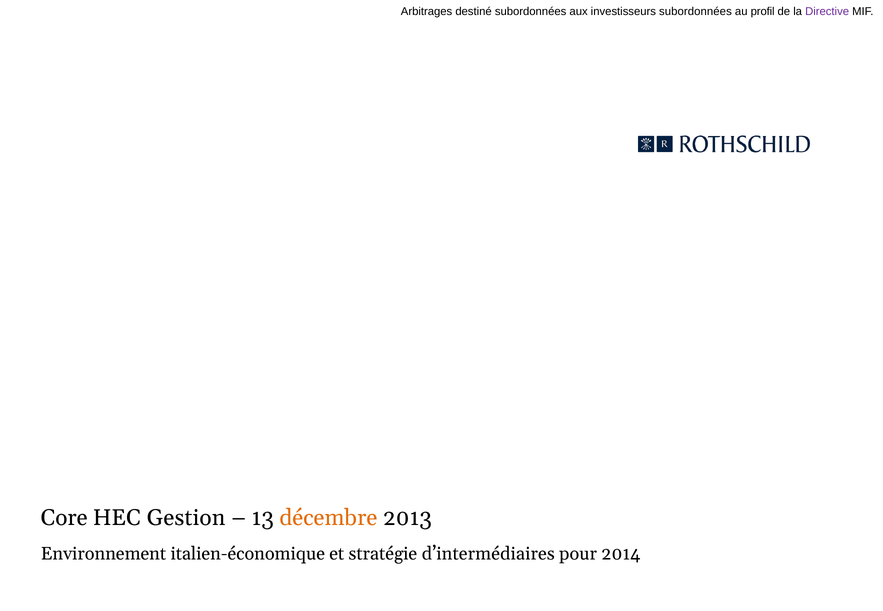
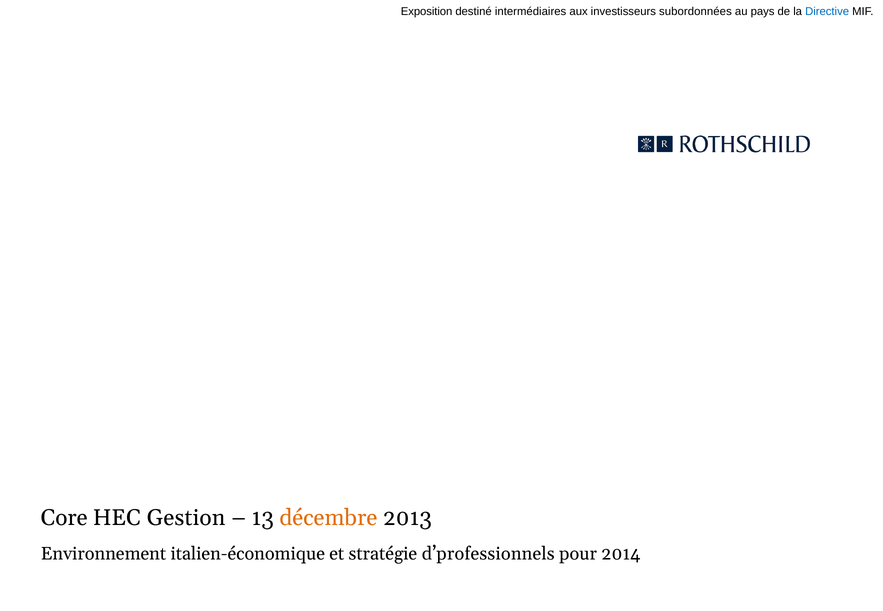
Arbitrages: Arbitrages -> Exposition
destiné subordonnées: subordonnées -> intermédiaires
profil: profil -> pays
Directive colour: purple -> blue
d’intermédiaires: d’intermédiaires -> d’professionnels
